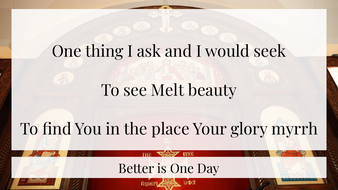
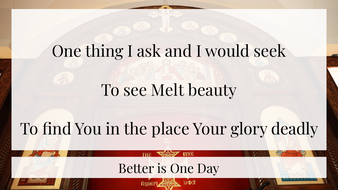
myrrh: myrrh -> deadly
